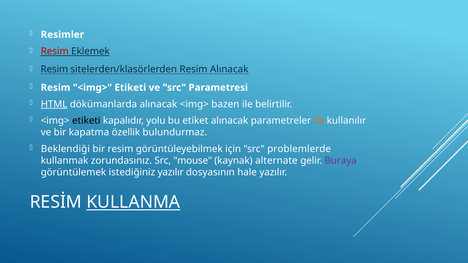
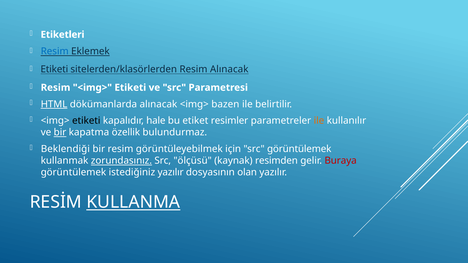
Resimler: Resimler -> Etiketleri
Resim at (55, 51) colour: red -> blue
Resim at (54, 69): Resim -> Etiketi
yolu: yolu -> hale
etiket alınacak: alınacak -> resimler
bir at (60, 133) underline: none -> present
src problemlerde: problemlerde -> görüntülemek
zorundasınız underline: none -> present
mouse: mouse -> ölçüsü
alternate: alternate -> resimden
Buraya colour: purple -> red
hale: hale -> olan
